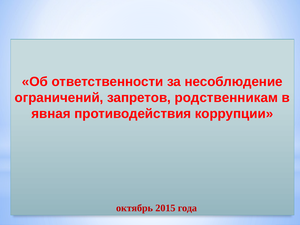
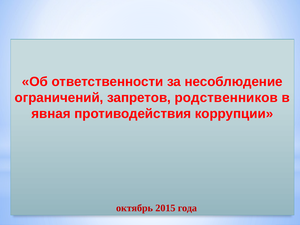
родственникам: родственникам -> родственников
